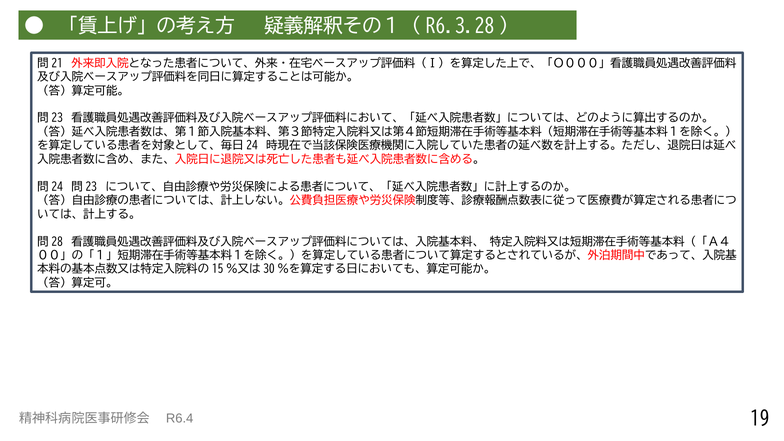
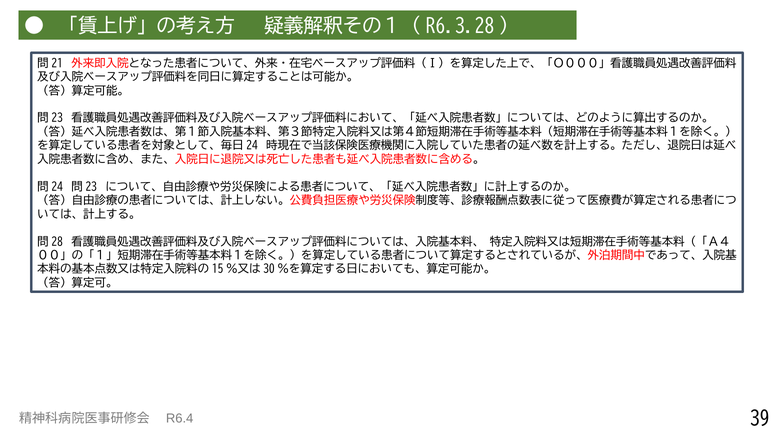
19: 19 -> 39
